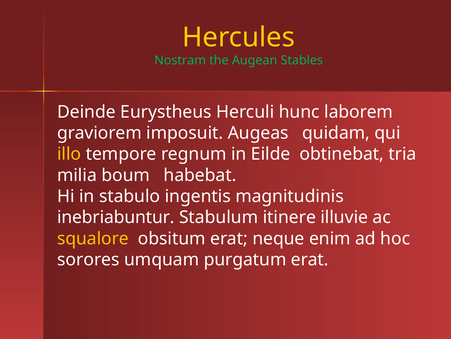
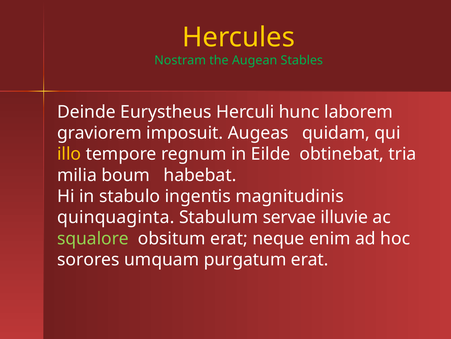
inebriabuntur: inebriabuntur -> quinquaginta
itinere: itinere -> servae
squalore colour: yellow -> light green
